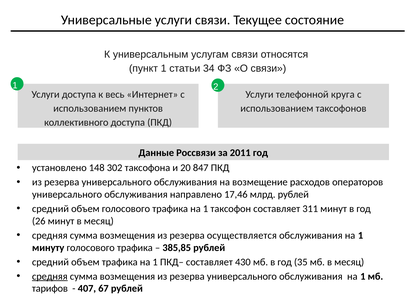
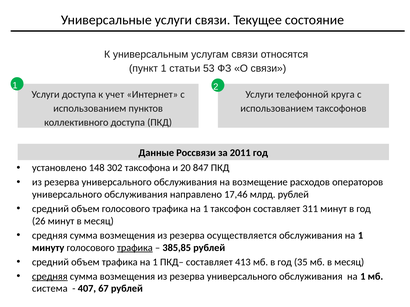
34: 34 -> 53
весь: весь -> учет
трафика at (135, 248) underline: none -> present
430: 430 -> 413
тарифов: тарифов -> система
